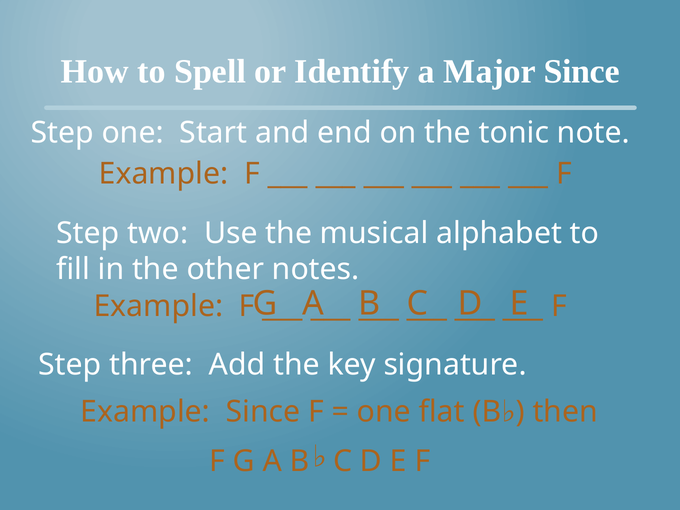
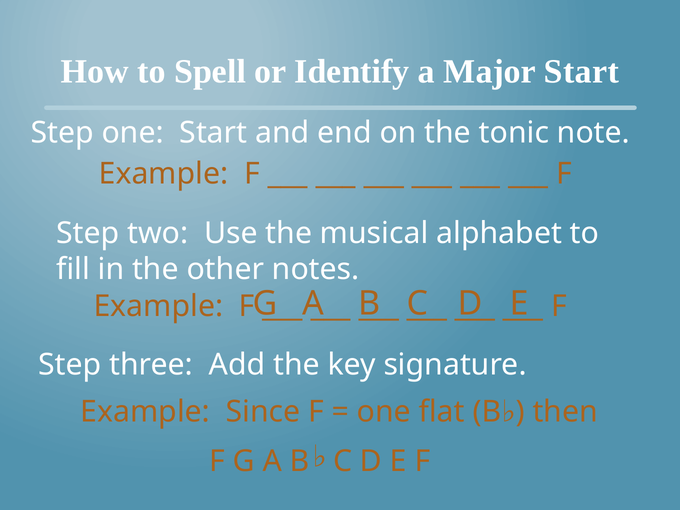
Major Since: Since -> Start
